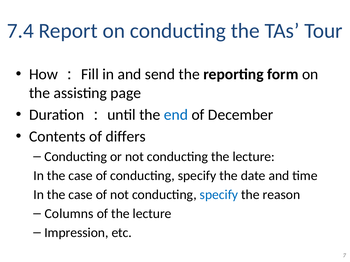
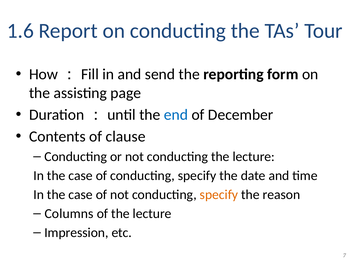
7.4: 7.4 -> 1.6
differs: differs -> clause
specify at (219, 195) colour: blue -> orange
